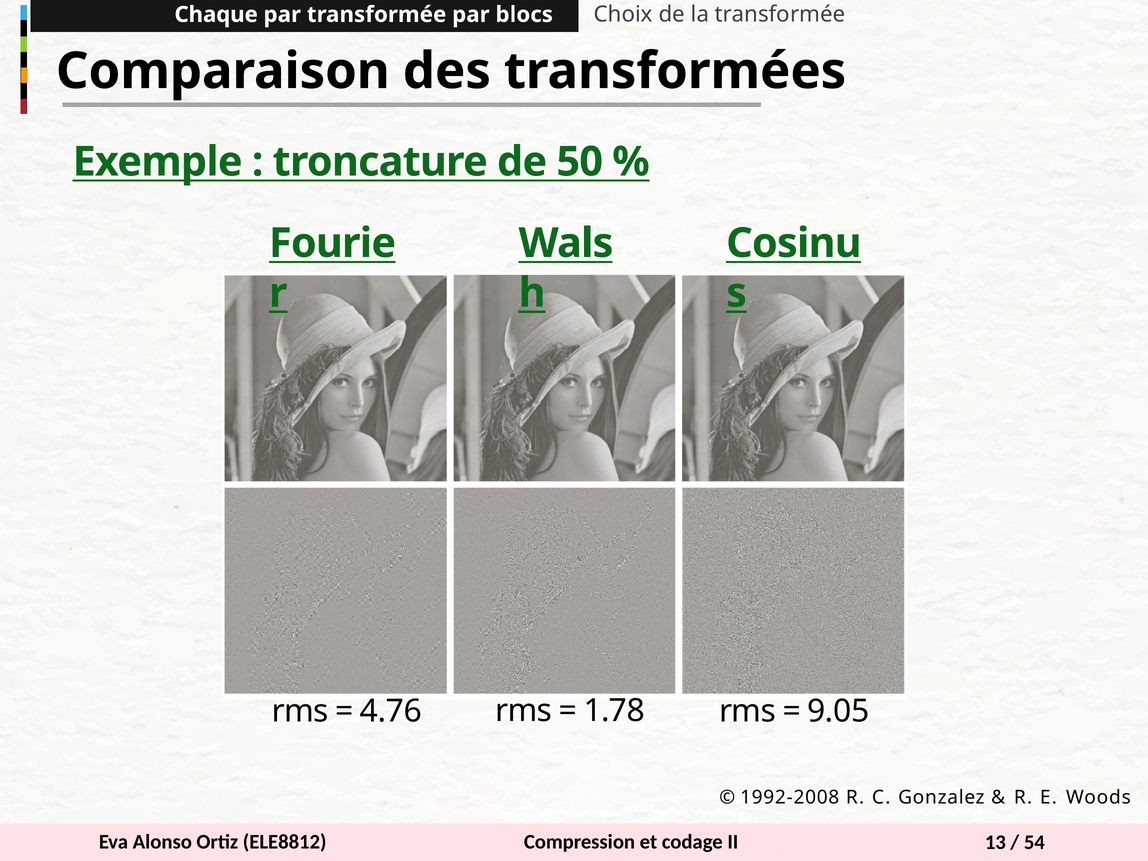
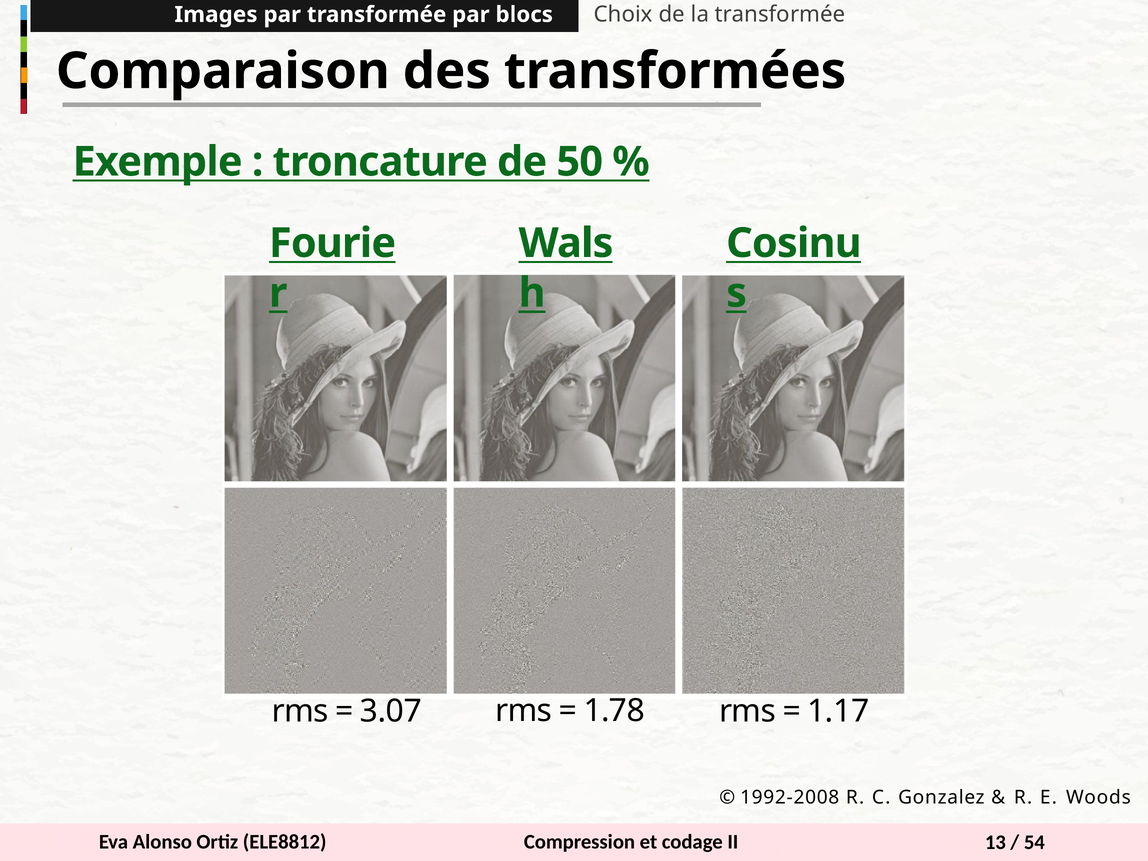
Chaque: Chaque -> Images
4.76: 4.76 -> 3.07
9.05: 9.05 -> 1.17
